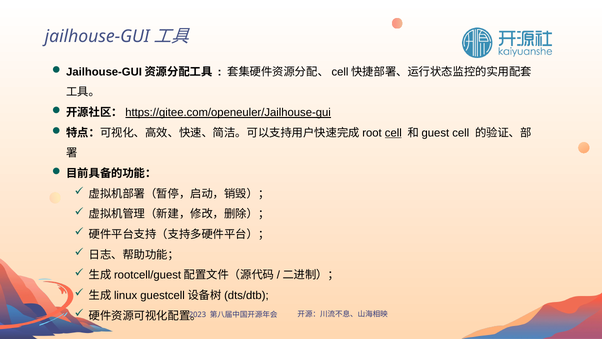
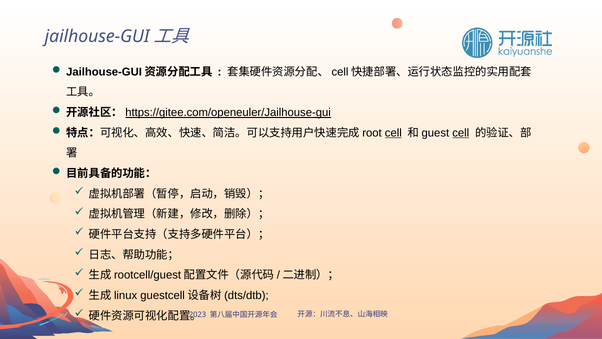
cell at (461, 133) underline: none -> present
